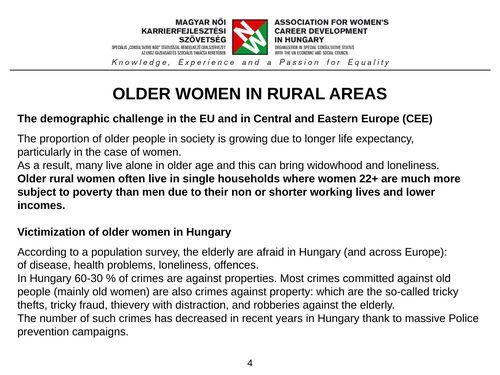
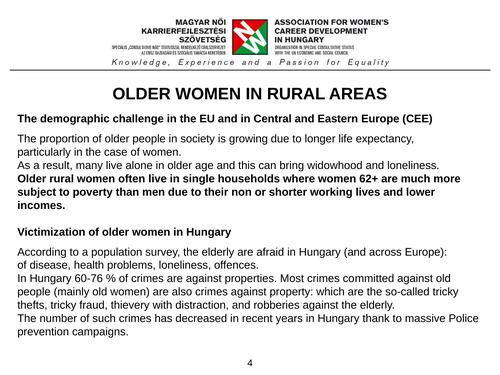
22+: 22+ -> 62+
60-30: 60-30 -> 60-76
